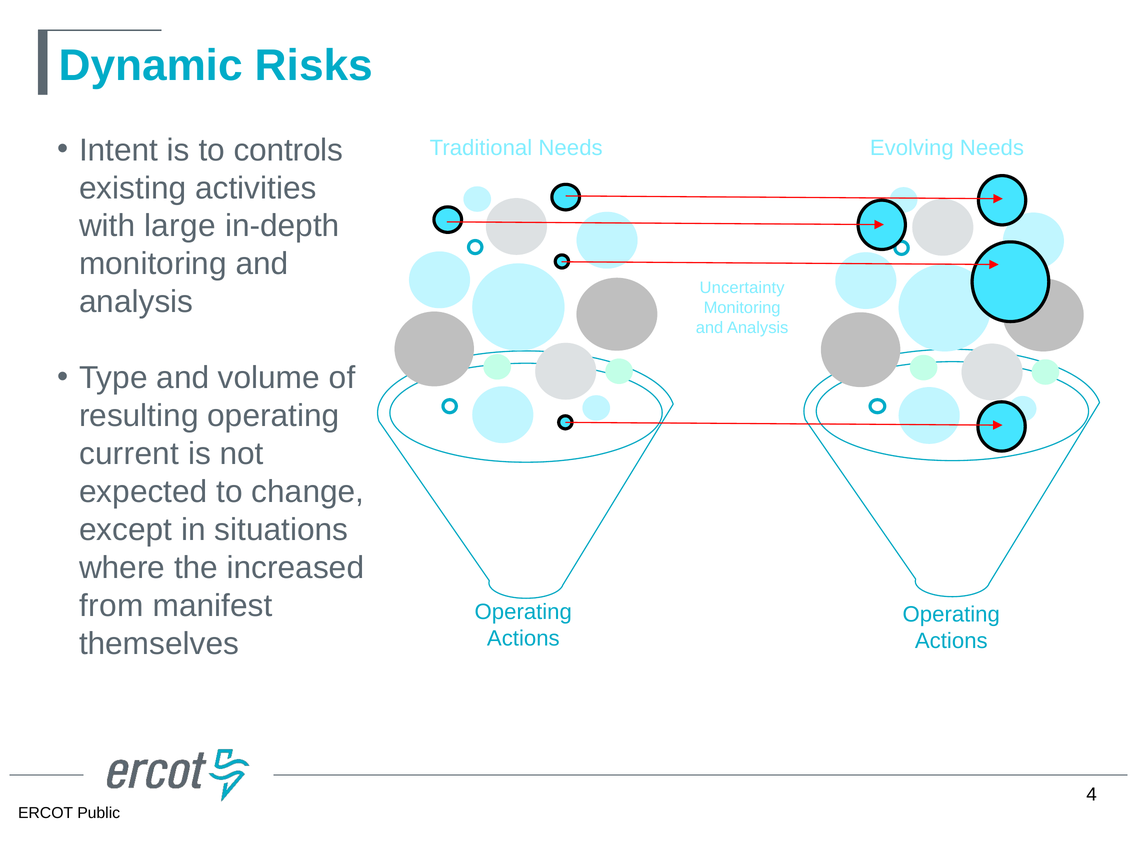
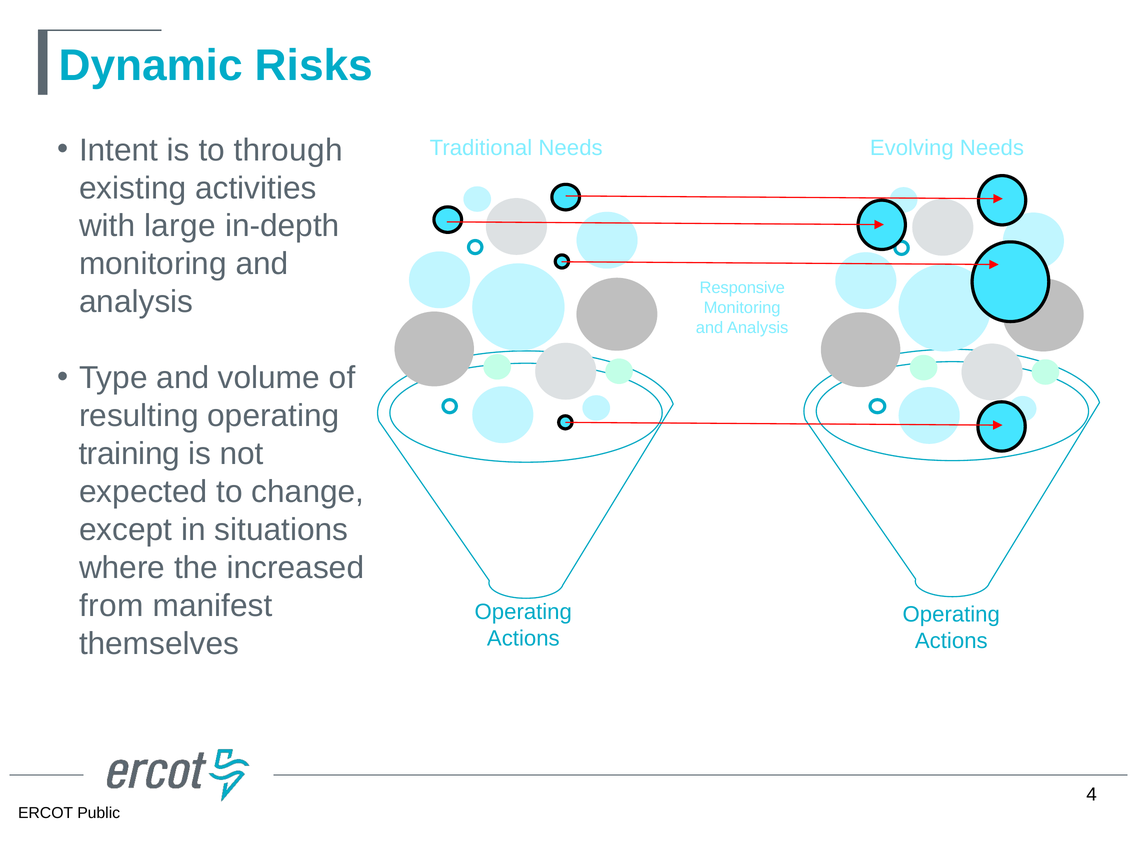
controls: controls -> through
Uncertainty: Uncertainty -> Responsive
current: current -> training
